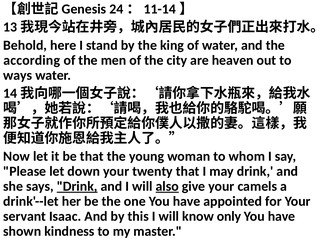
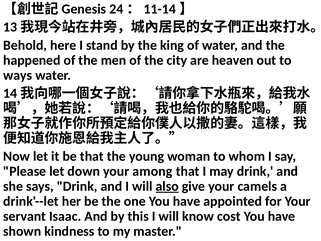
according: according -> happened
twenty: twenty -> among
Drink at (77, 186) underline: present -> none
only: only -> cost
